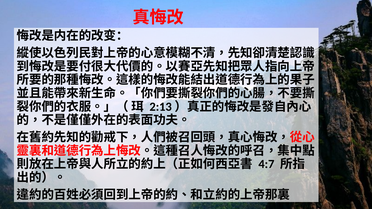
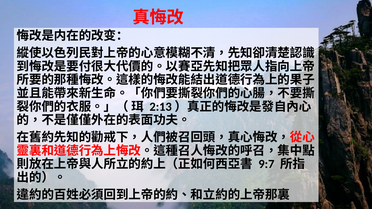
4:7: 4:7 -> 9:7
